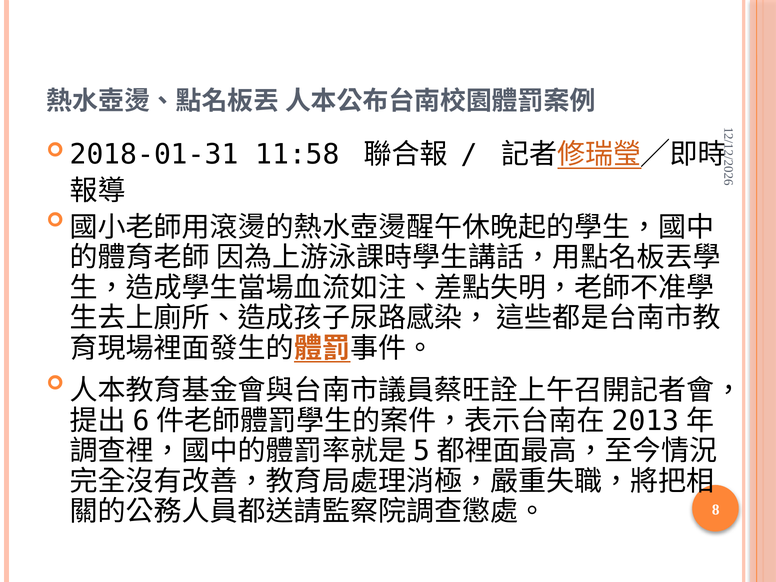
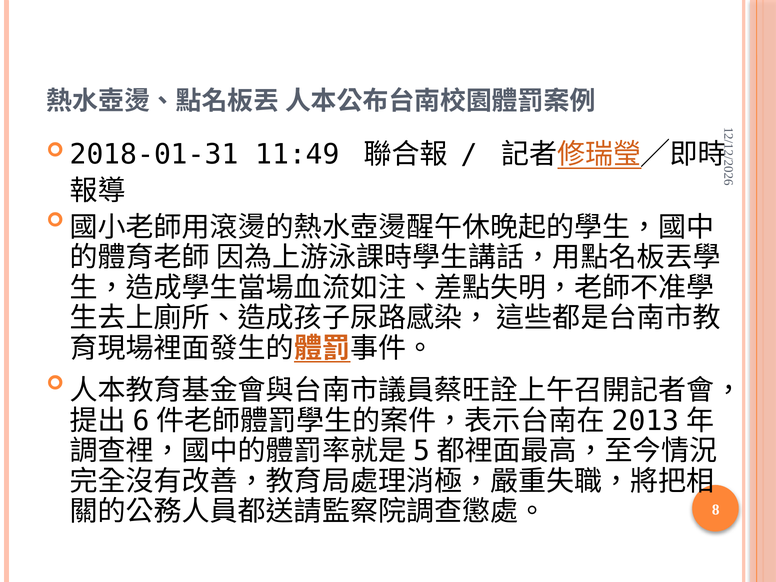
11:58: 11:58 -> 11:49
